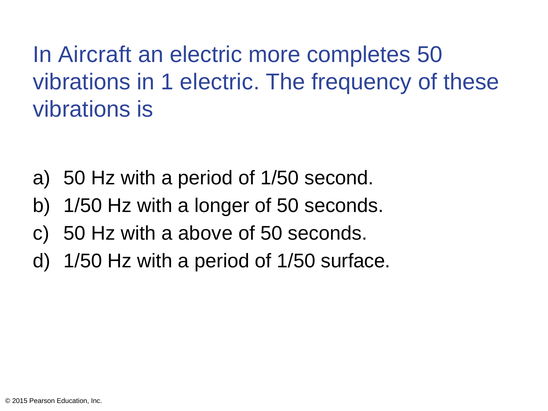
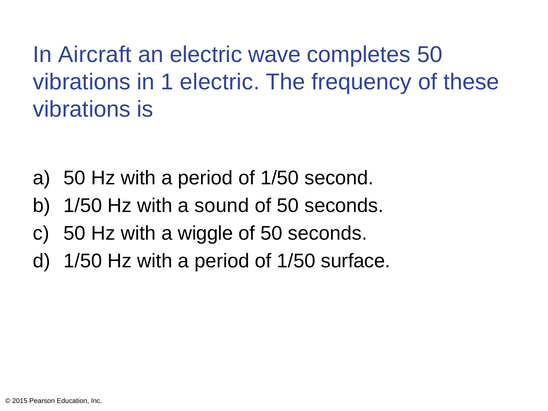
more: more -> wave
longer: longer -> sound
above: above -> wiggle
